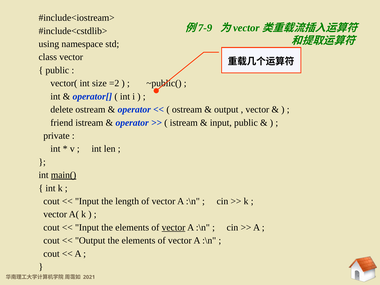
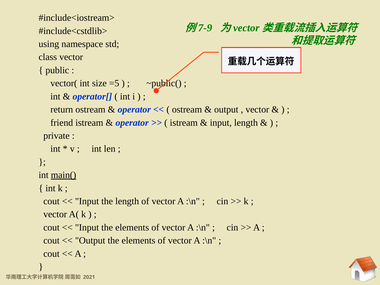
=2: =2 -> =5
delete: delete -> return
input public: public -> length
vector at (174, 227) underline: present -> none
